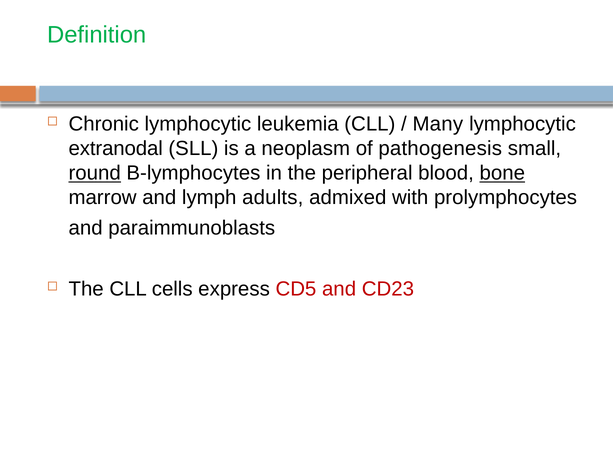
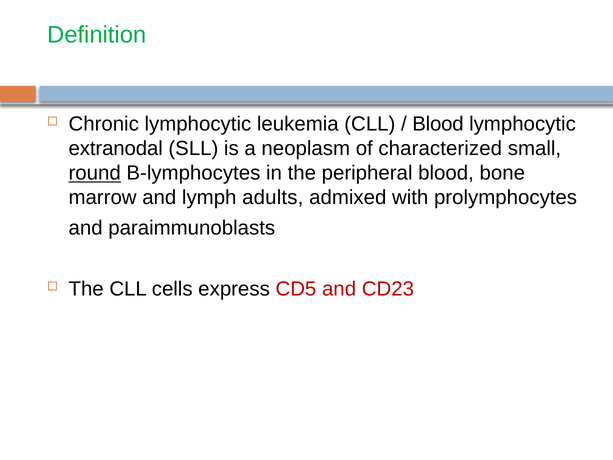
Many at (438, 124): Many -> Blood
pathogenesis: pathogenesis -> characterized
bone underline: present -> none
